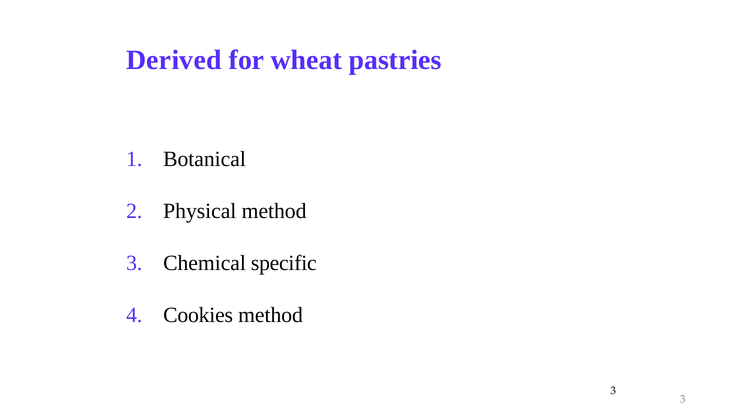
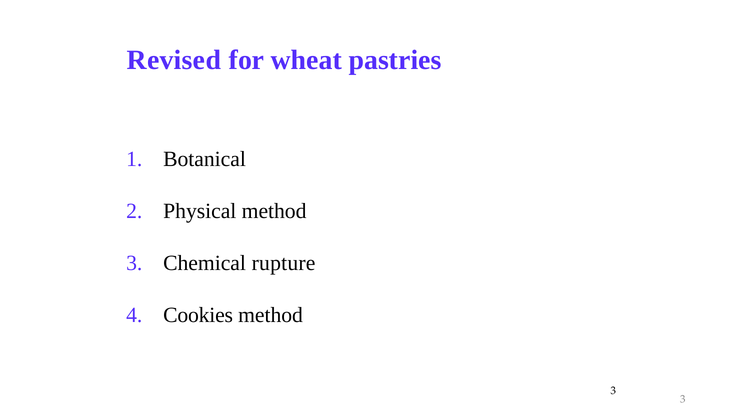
Derived: Derived -> Revised
specific: specific -> rupture
